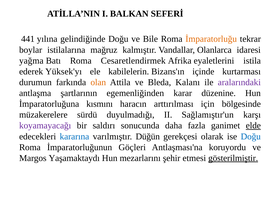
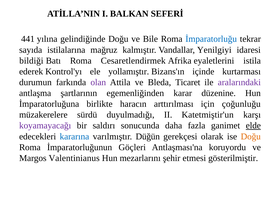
İmparatorluğu colour: orange -> blue
boylar: boylar -> sayıda
Olanlarca: Olanlarca -> Yenilgiyi
yağma: yağma -> bildiği
Yüksek'yı: Yüksek'yı -> Kontrol'yı
kabilelerin: kabilelerin -> yollamıştır
olan colour: orange -> purple
Kalanı: Kalanı -> Ticaret
kısmını: kısmını -> birlikte
bölgesinde: bölgesinde -> çoğunluğu
Sağlamıştır'un: Sağlamıştır'un -> Katetmiştir'un
Doğu at (251, 136) colour: blue -> orange
Yaşamaktaydı: Yaşamaktaydı -> Valentinianus
gösterilmiştir underline: present -> none
